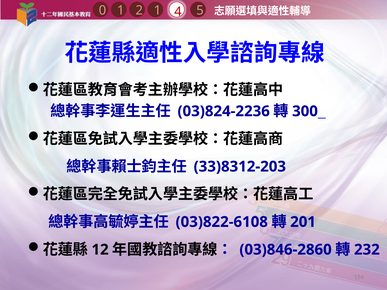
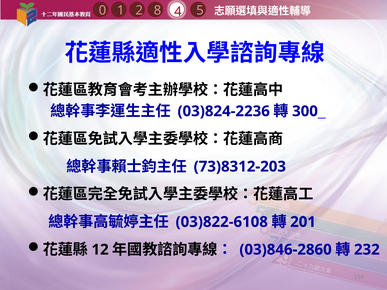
1 1: 1 -> 8
33)8312-203: 33)8312-203 -> 73)8312-203
